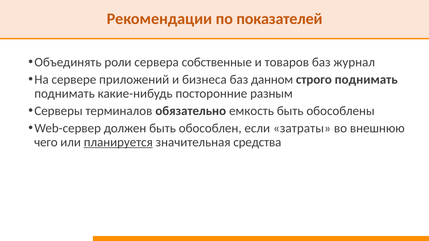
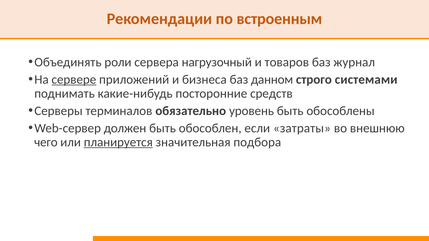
показателей: показателей -> встроенным
собственные: собственные -> нагрузочный
сервере underline: none -> present
строго поднимать: поднимать -> системами
разным: разным -> средств
емкость: емкость -> уровень
средства: средства -> подбора
